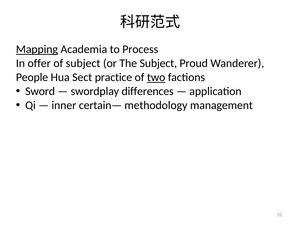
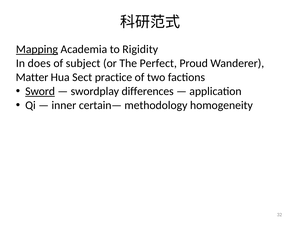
Process: Process -> Rigidity
offer: offer -> does
The Subject: Subject -> Perfect
People: People -> Matter
two underline: present -> none
Sword underline: none -> present
management: management -> homogeneity
